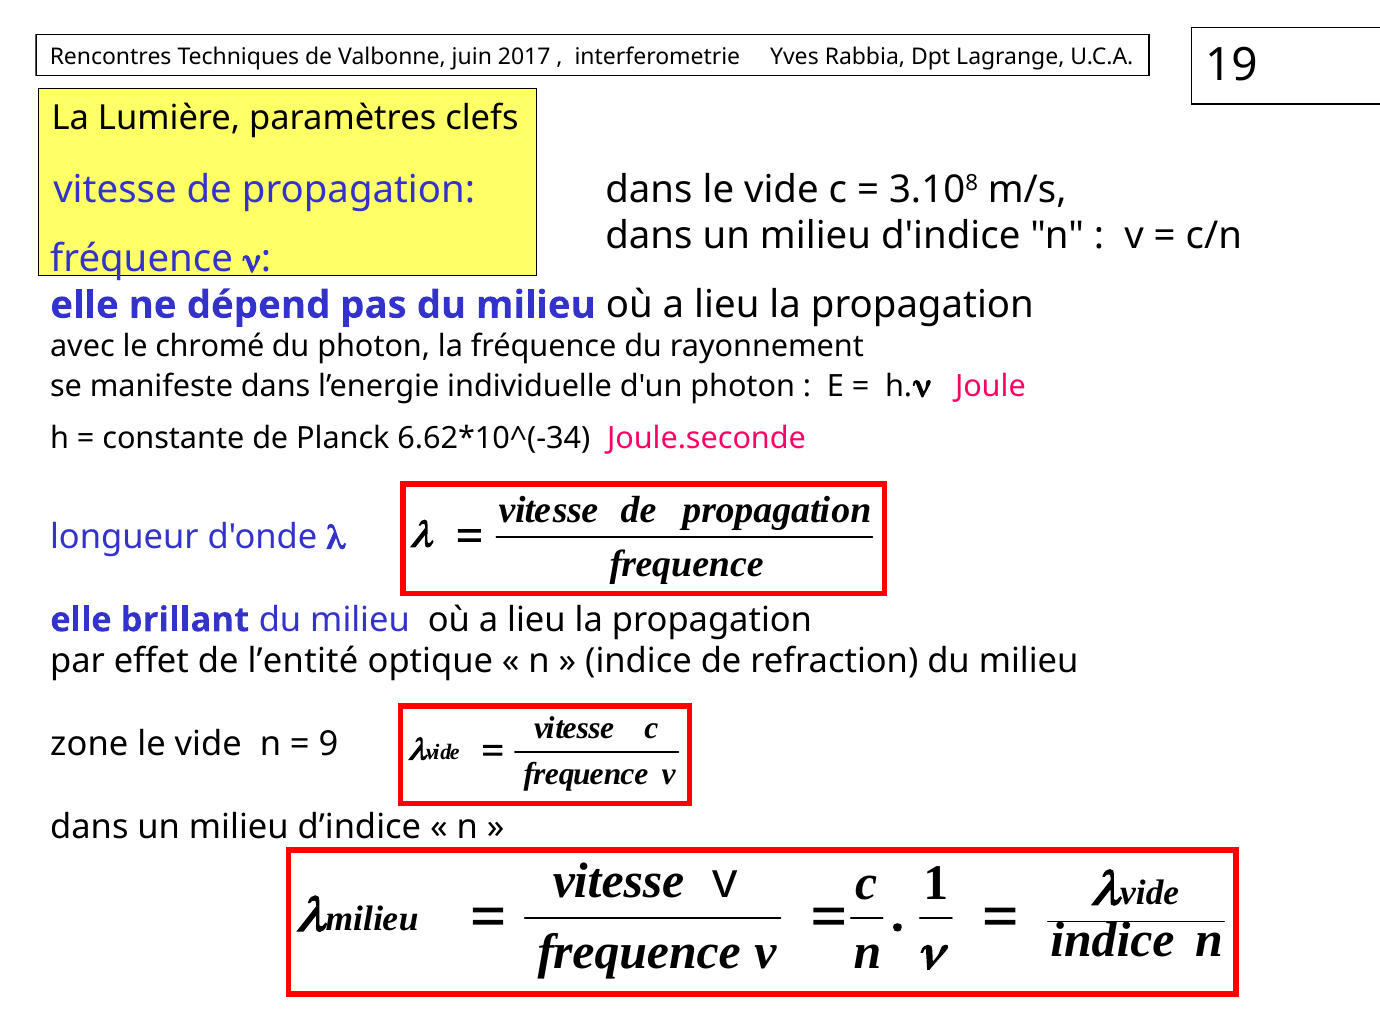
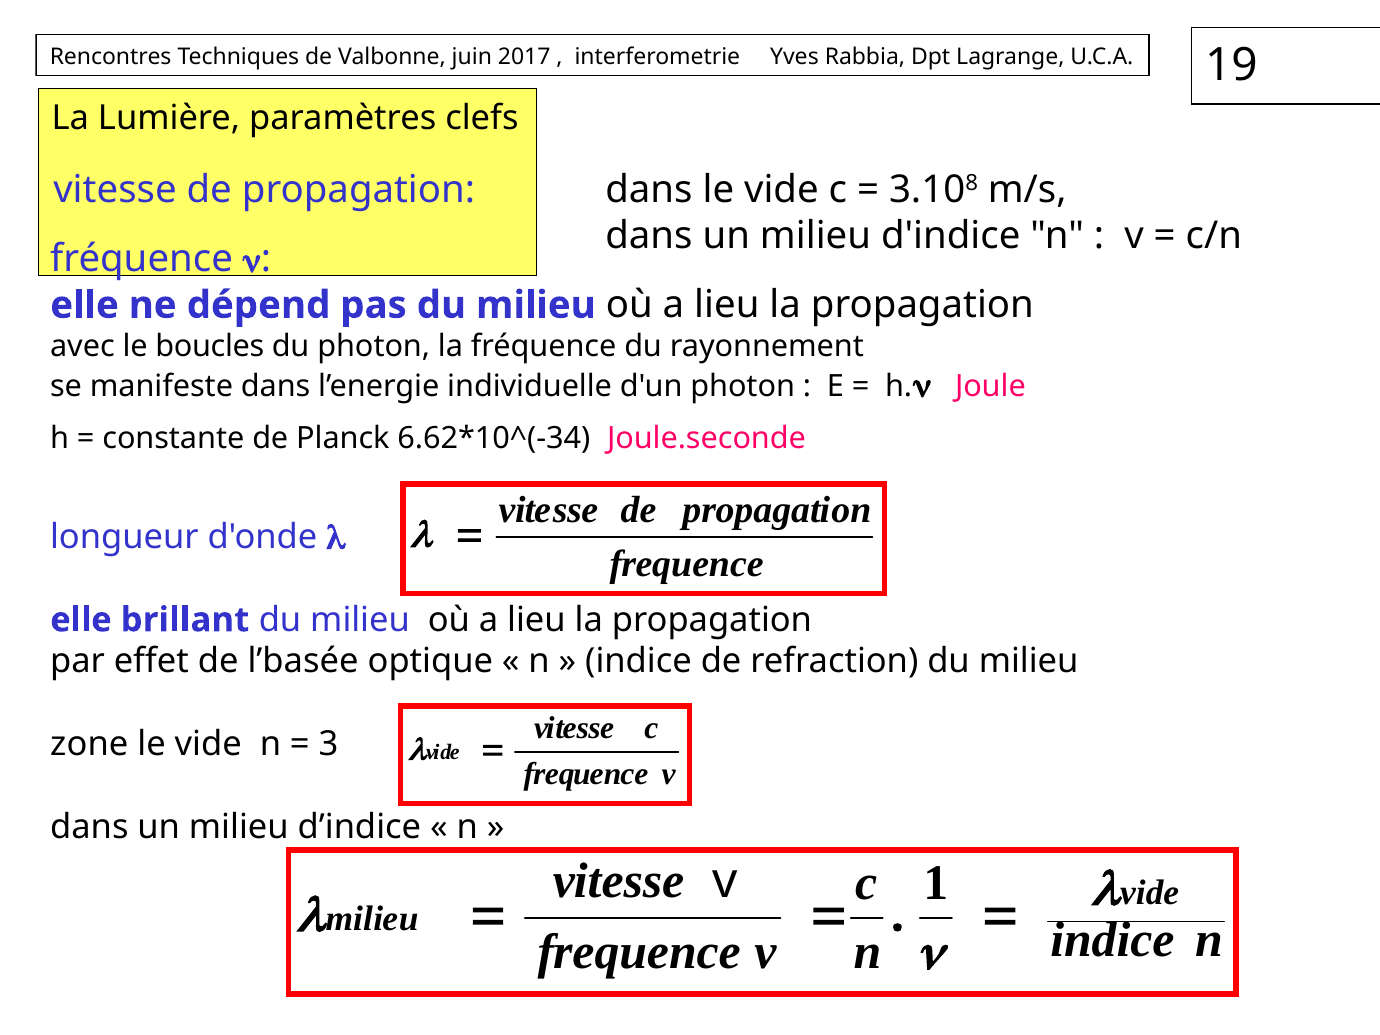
chromé: chromé -> boucles
l’entité: l’entité -> l’basée
9: 9 -> 3
